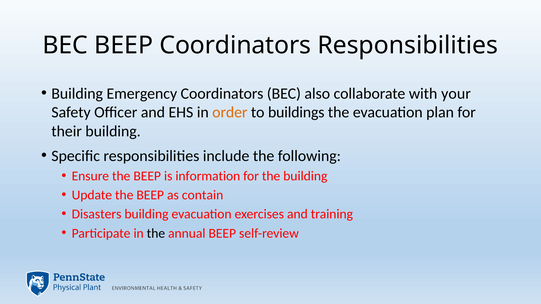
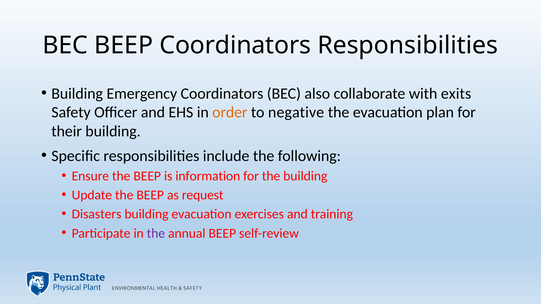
your: your -> exits
buildings: buildings -> negative
contain: contain -> request
the at (156, 233) colour: black -> purple
